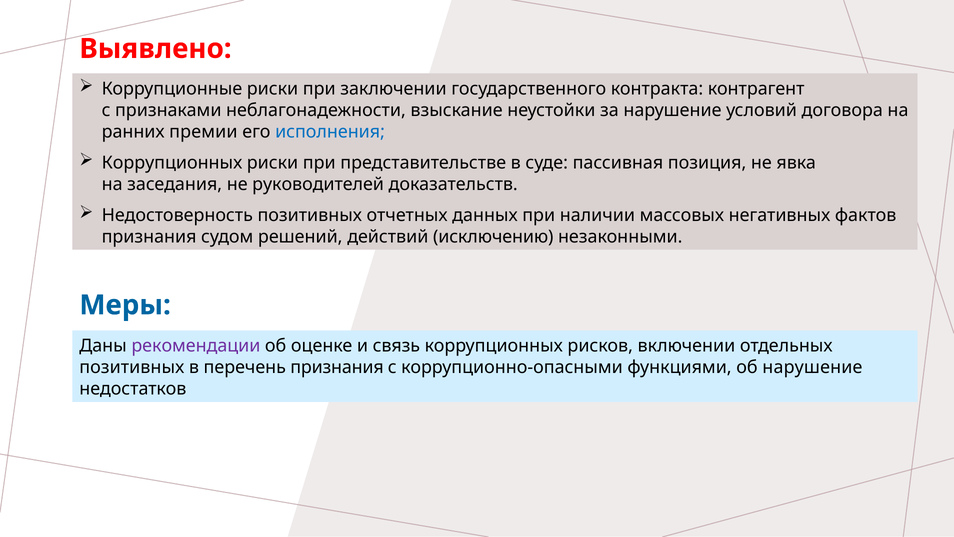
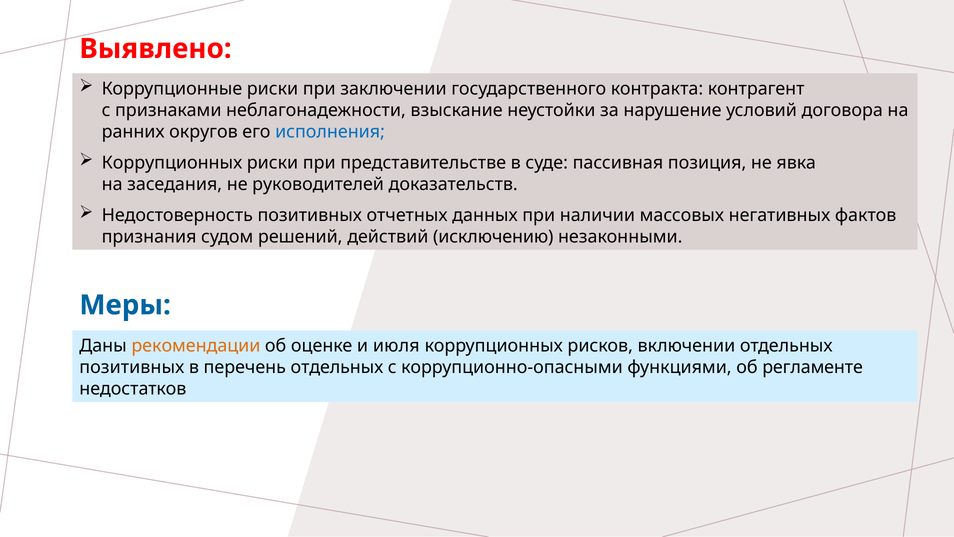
премии: премии -> округов
рекомендации colour: purple -> orange
связь: связь -> июля
перечень признания: признания -> отдельных
об нарушение: нарушение -> регламенте
